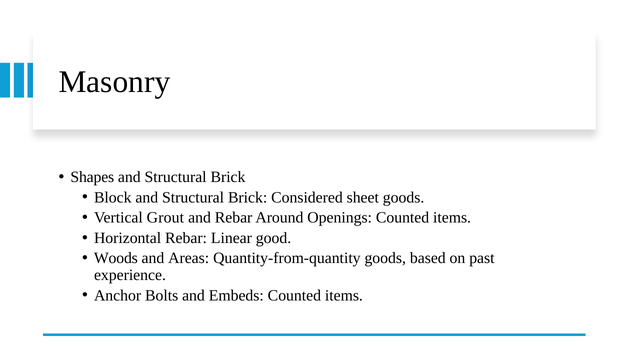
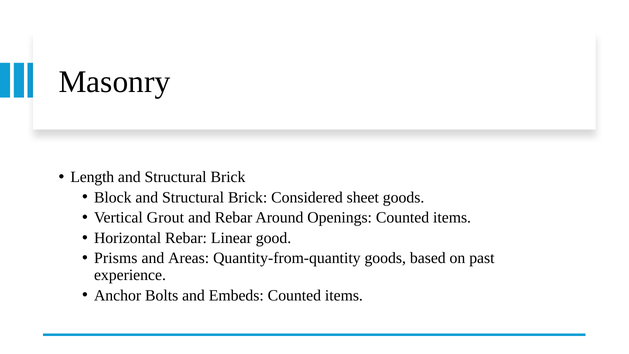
Shapes: Shapes -> Length
Woods: Woods -> Prisms
